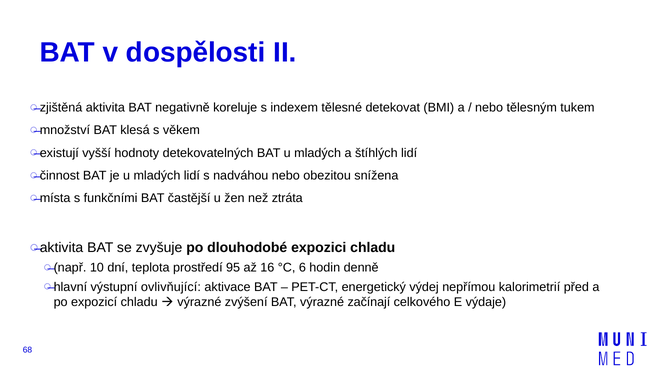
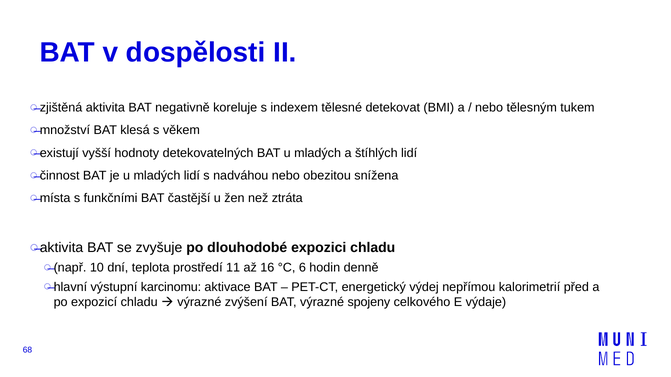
95: 95 -> 11
ovlivňující: ovlivňující -> karcinomu
začínají: začínají -> spojeny
